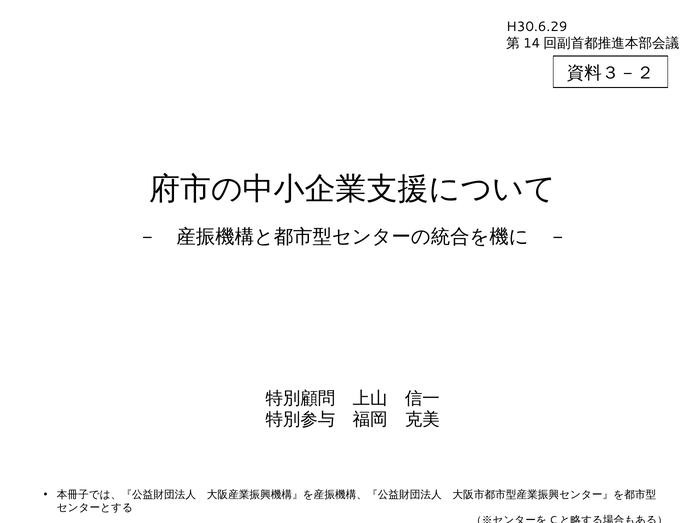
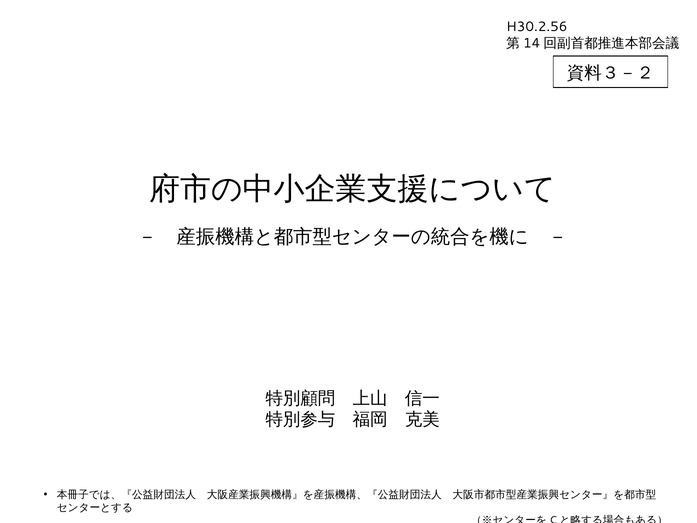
H30.6.29: H30.6.29 -> H30.2.56
